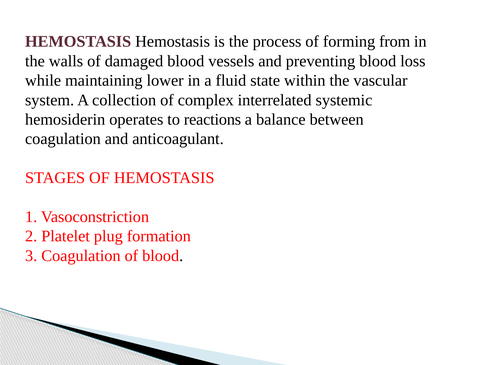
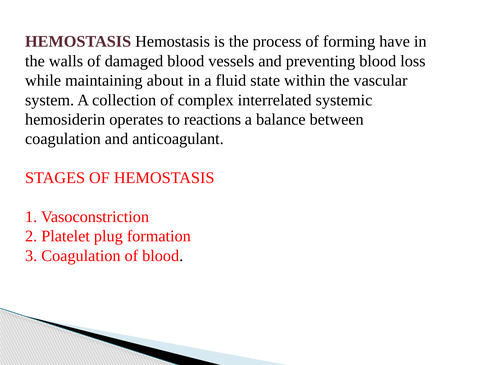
from: from -> have
lower: lower -> about
